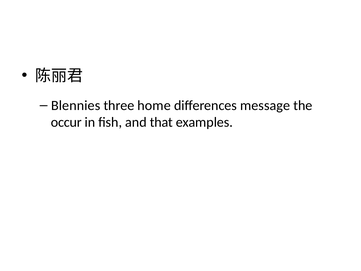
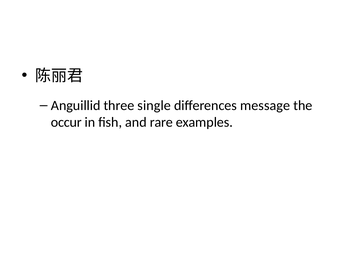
Blennies: Blennies -> Anguillid
home: home -> single
that: that -> rare
